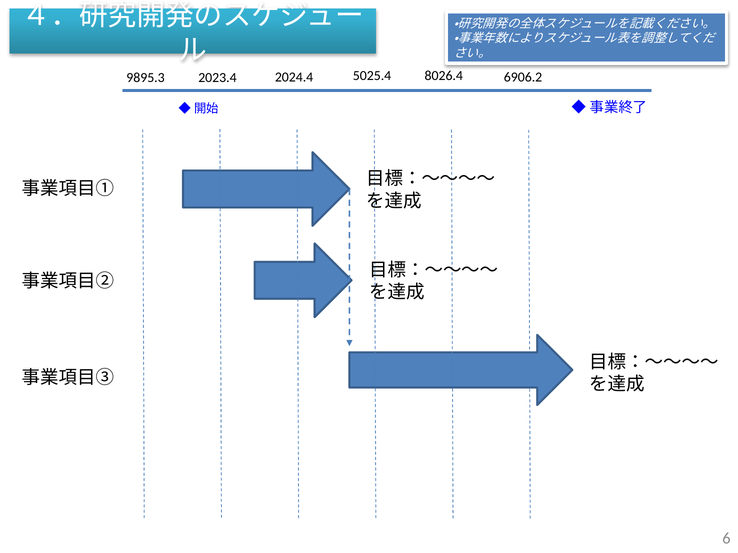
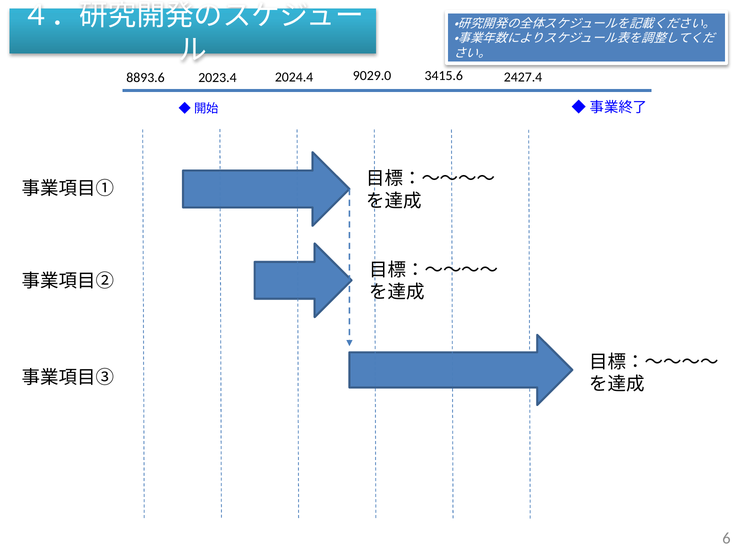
5025.4: 5025.4 -> 9029.0
6906.2: 6906.2 -> 2427.4
8026.4: 8026.4 -> 3415.6
9895.3: 9895.3 -> 8893.6
